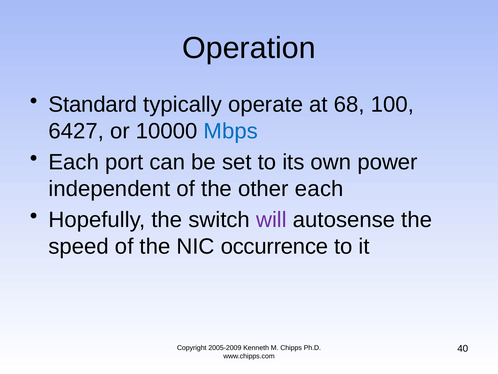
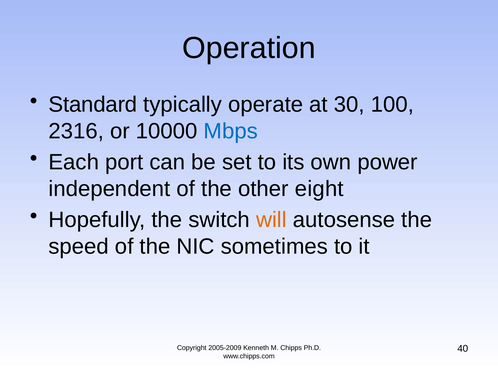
68: 68 -> 30
6427: 6427 -> 2316
other each: each -> eight
will colour: purple -> orange
occurrence: occurrence -> sometimes
